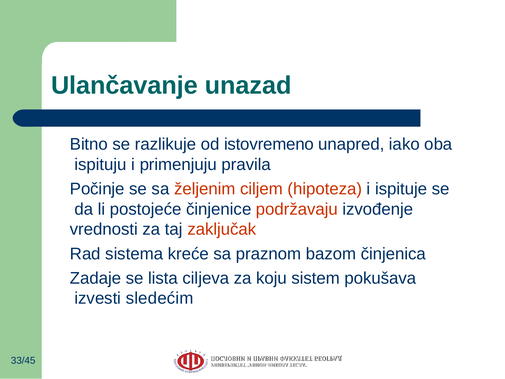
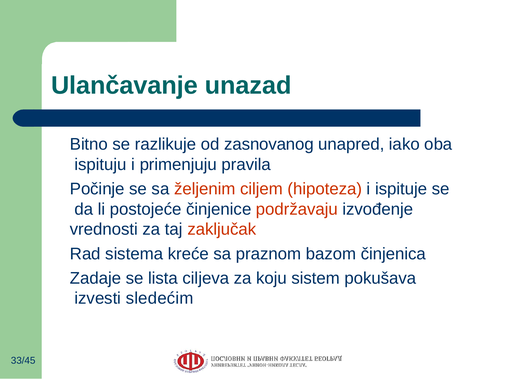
istovremeno: istovremeno -> zasnovanog
